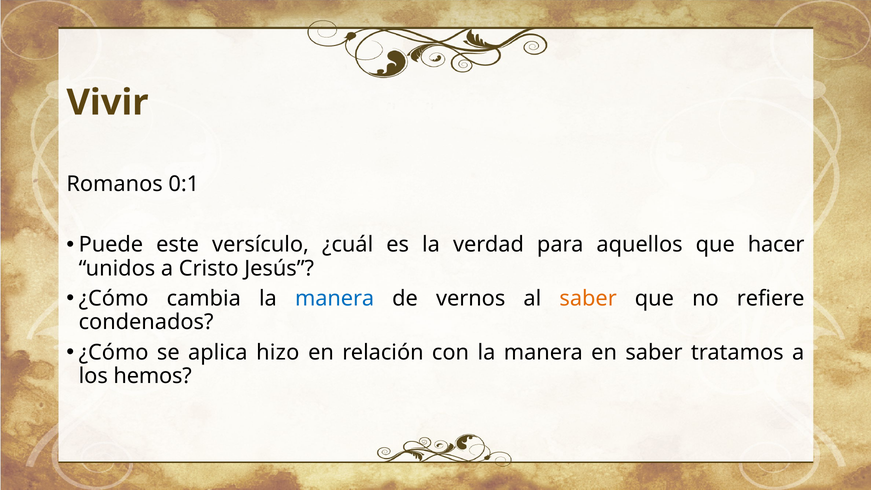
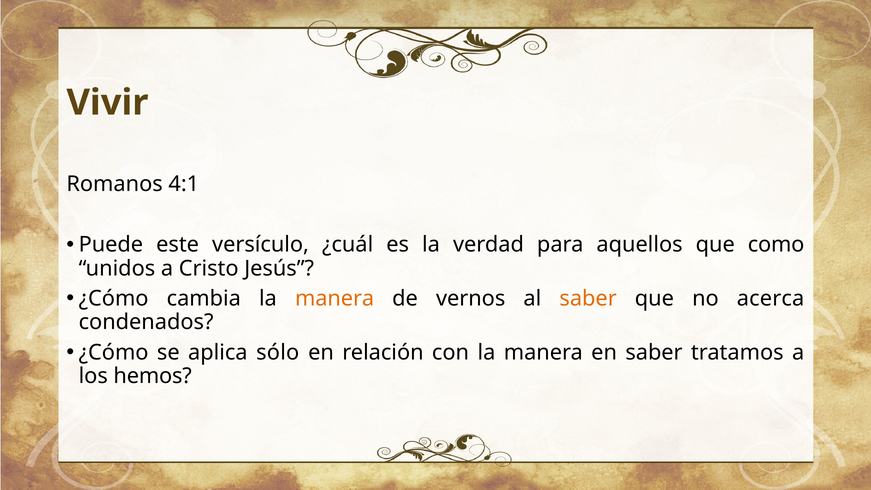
0:1: 0:1 -> 4:1
hacer: hacer -> como
manera at (335, 299) colour: blue -> orange
refiere: refiere -> acerca
hizo: hizo -> sólo
